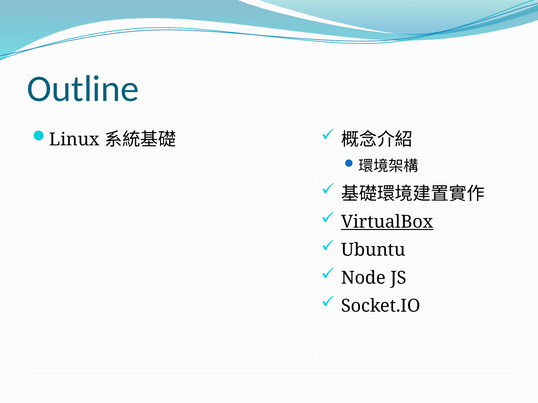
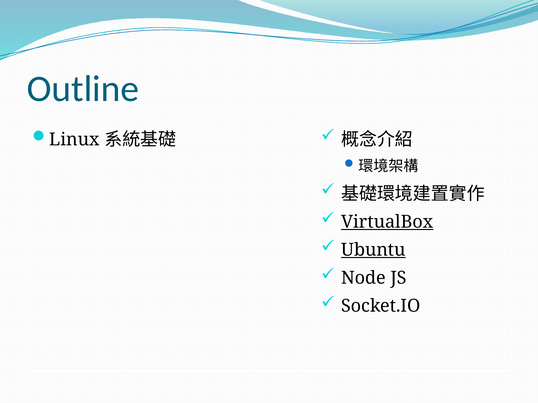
Ubuntu underline: none -> present
